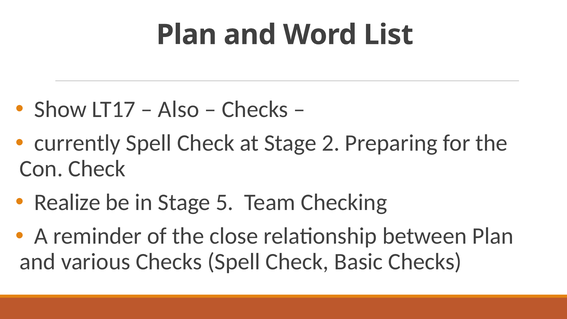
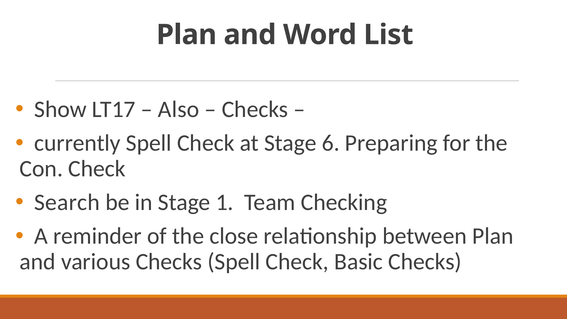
2: 2 -> 6
Realize: Realize -> Search
5: 5 -> 1
